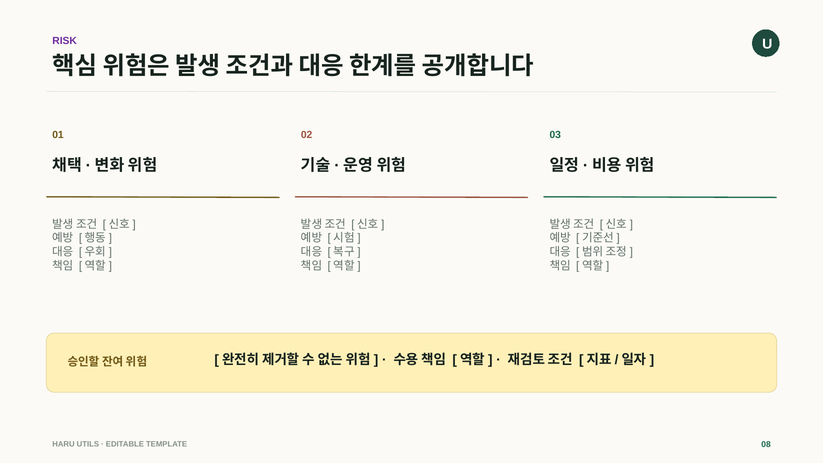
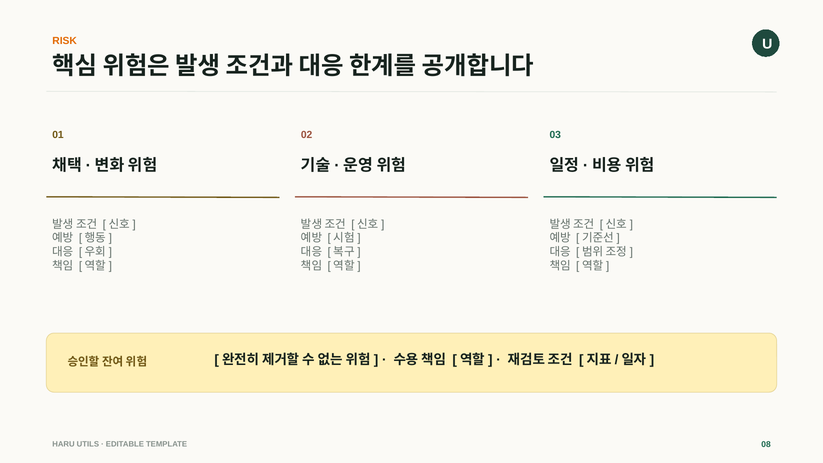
RISK colour: purple -> orange
